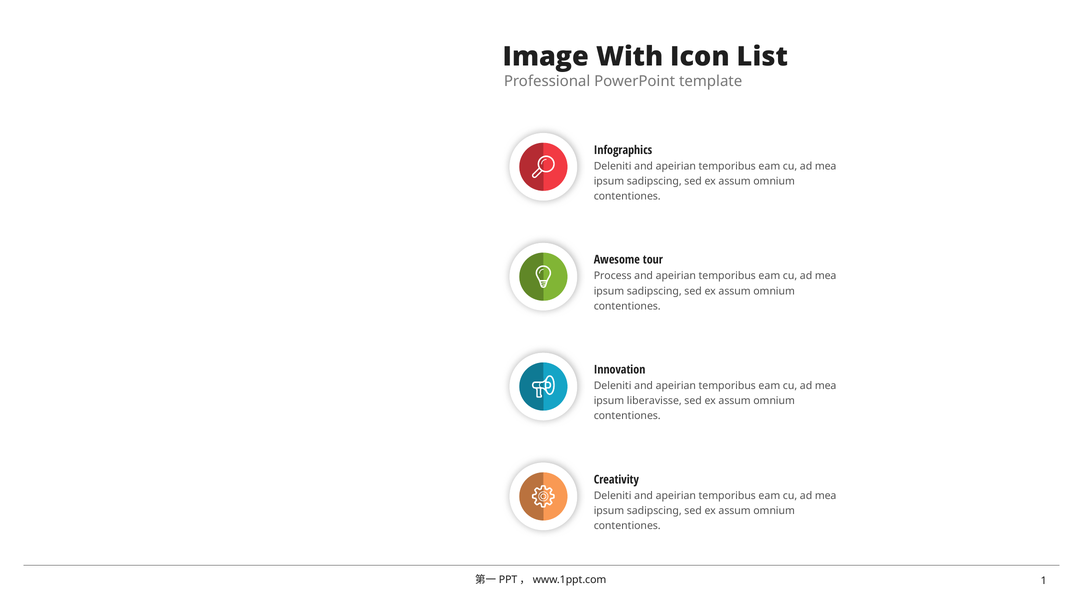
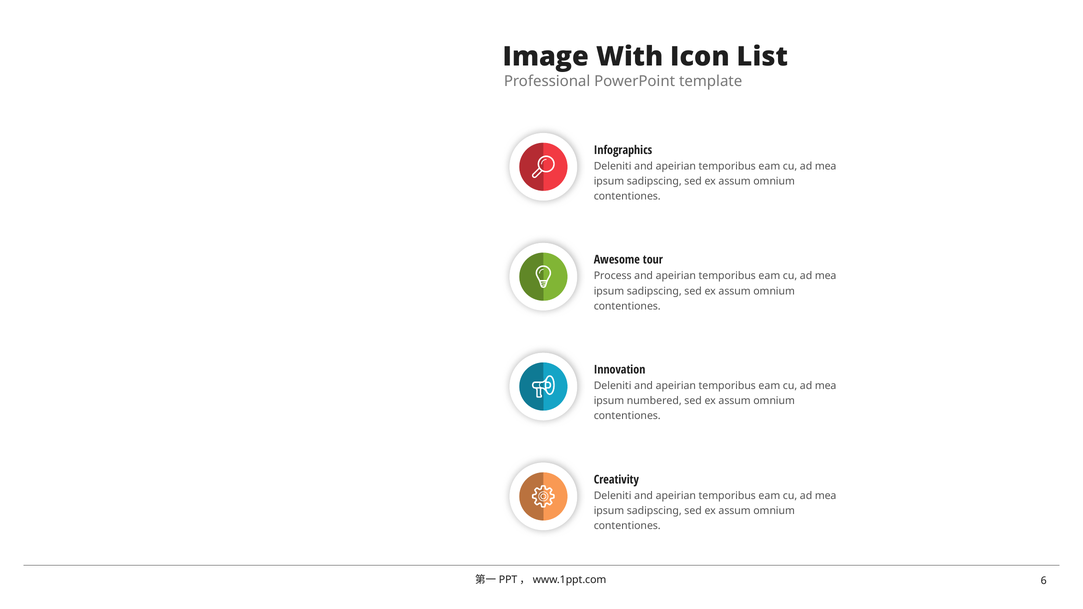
liberavisse: liberavisse -> numbered
1: 1 -> 6
